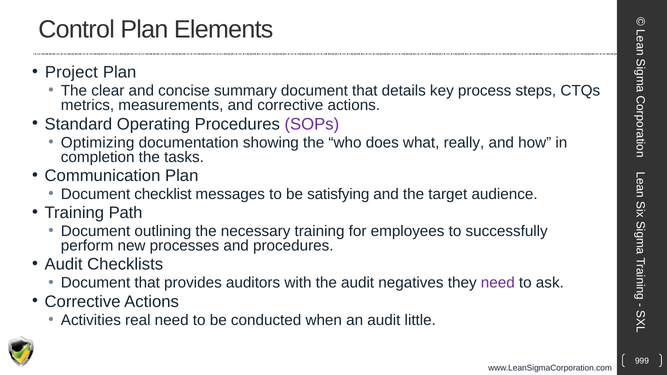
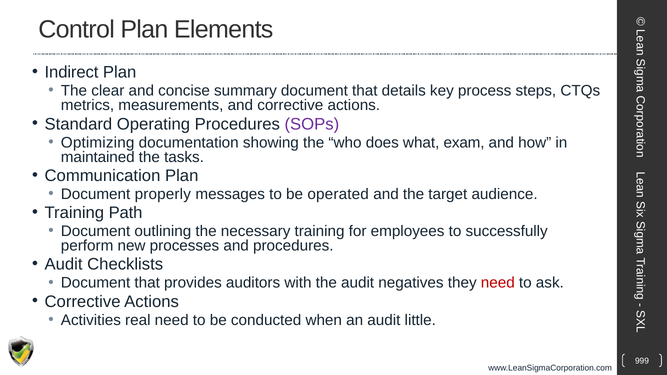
Project: Project -> Indirect
really: really -> exam
completion: completion -> maintained
checklist: checklist -> properly
satisfying: satisfying -> operated
need at (498, 283) colour: purple -> red
